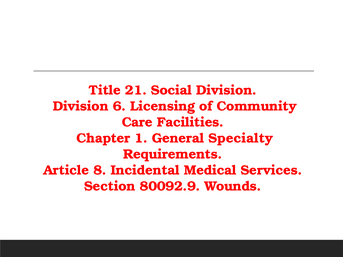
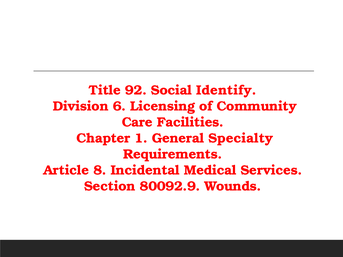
21: 21 -> 92
Social Division: Division -> Identify
